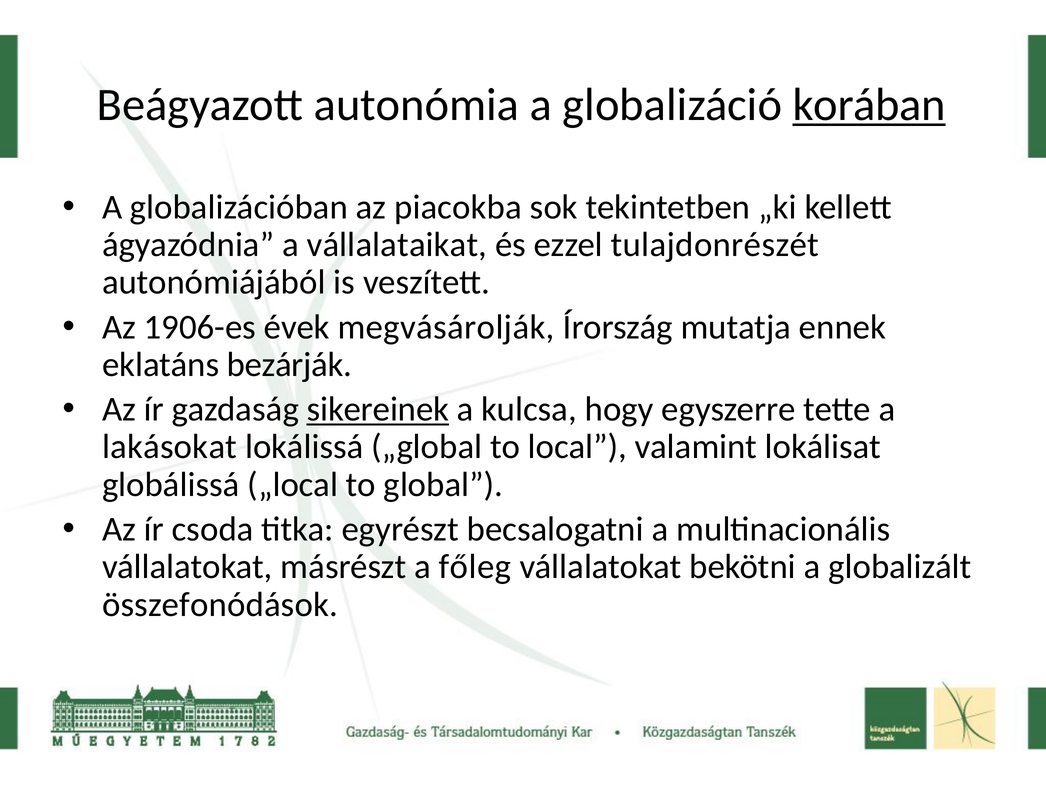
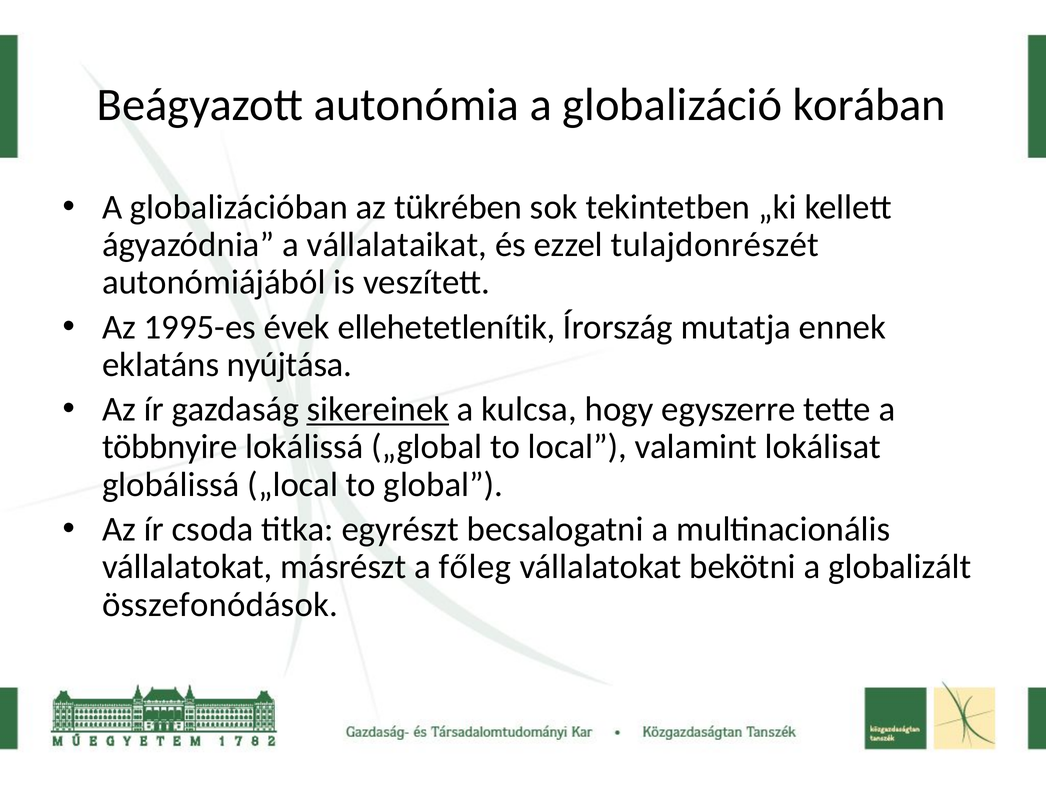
korában underline: present -> none
piacokba: piacokba -> tükrében
1906-es: 1906-es -> 1995-es
megvásárolják: megvásárolják -> ellehetetlenítik
bezárják: bezárják -> nyújtása
lakásokat: lakásokat -> többnyire
